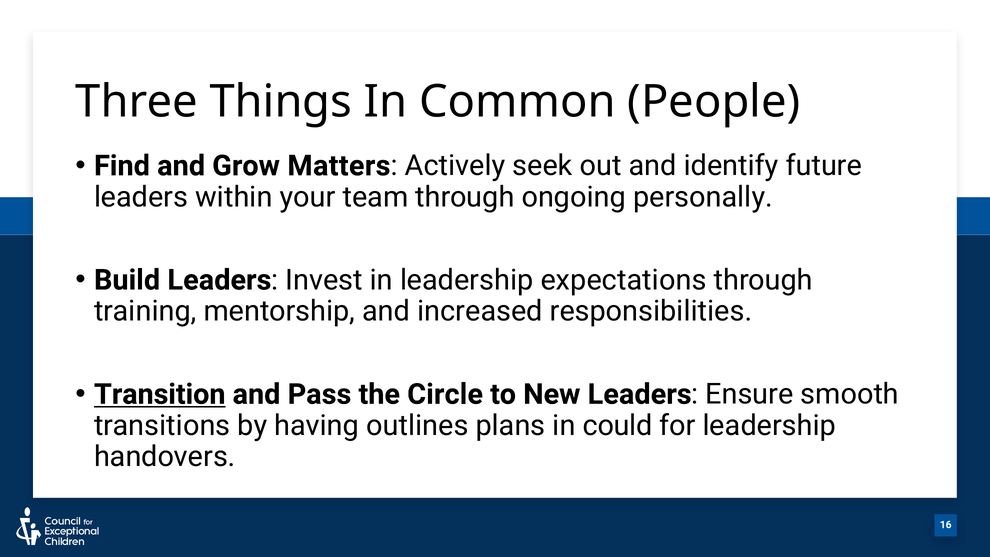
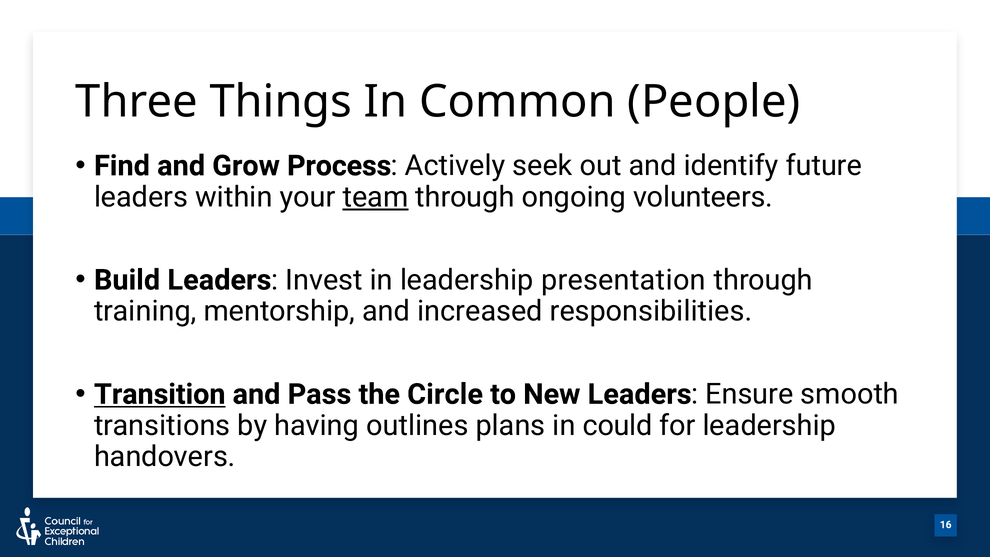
Matters: Matters -> Process
team underline: none -> present
personally: personally -> volunteers
expectations: expectations -> presentation
